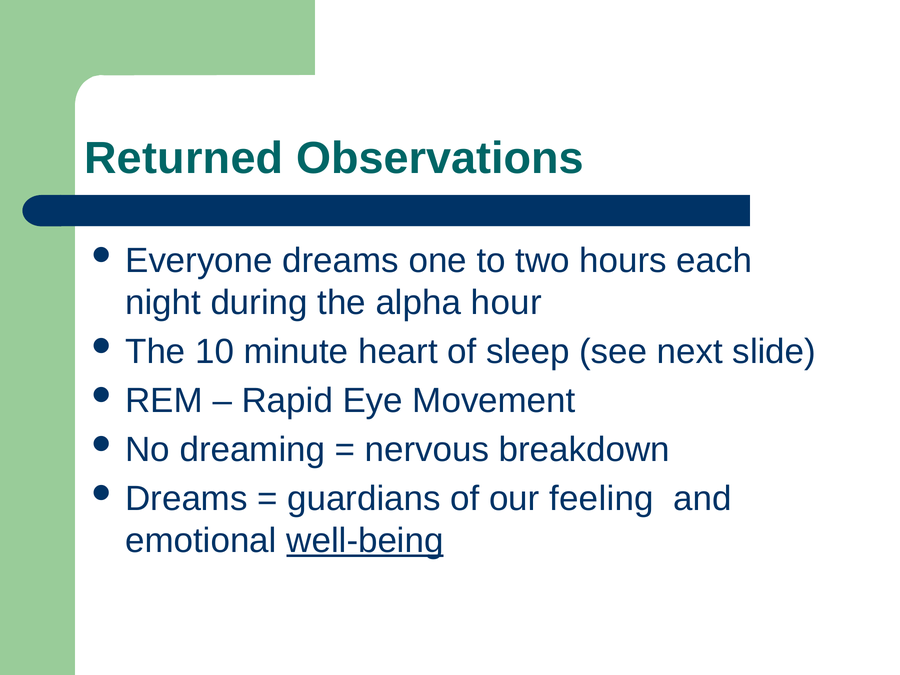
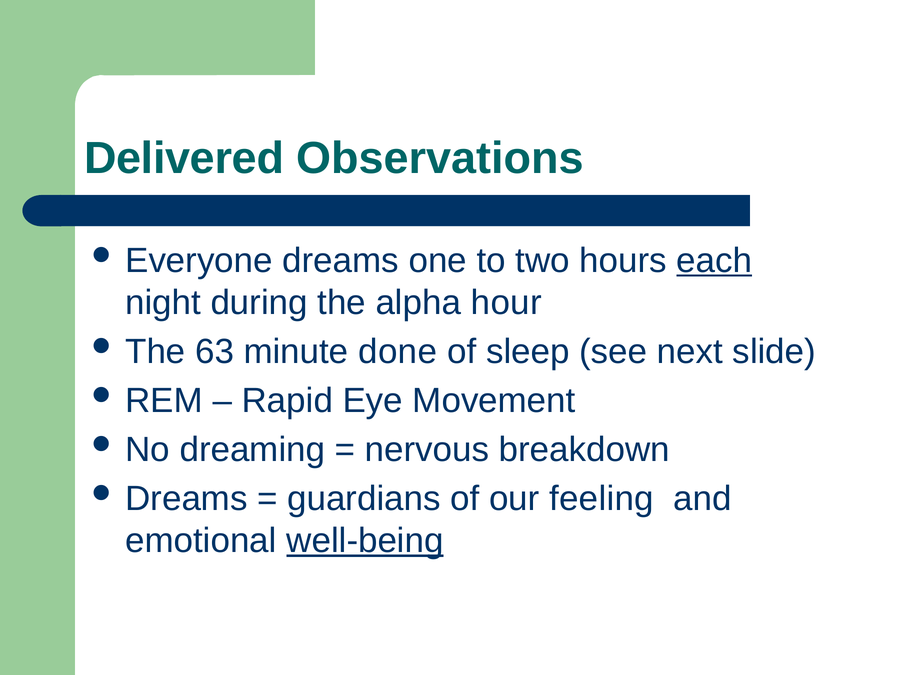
Returned: Returned -> Delivered
each underline: none -> present
10: 10 -> 63
heart: heart -> done
